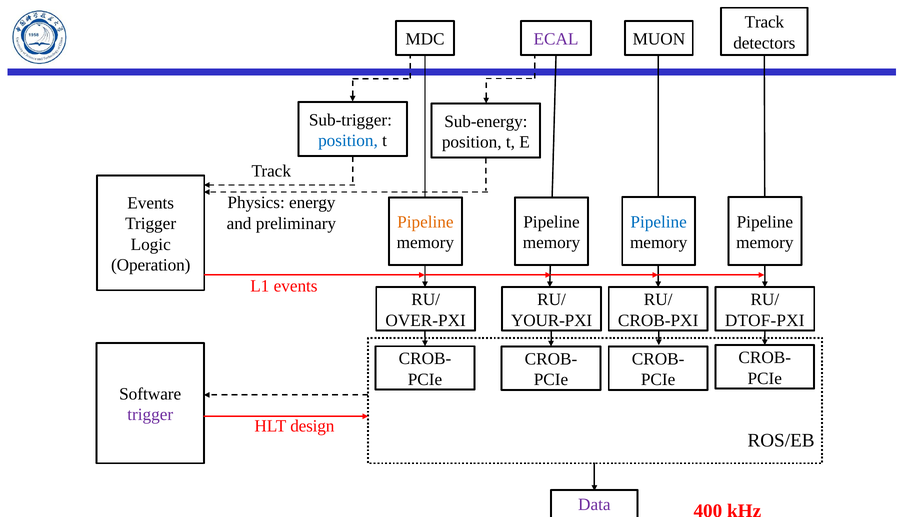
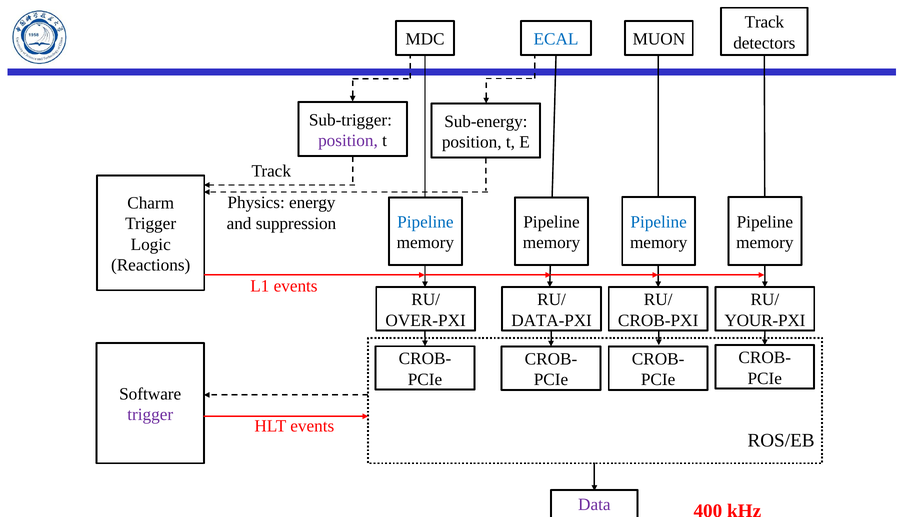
ECAL colour: purple -> blue
position at (348, 141) colour: blue -> purple
Events at (151, 203): Events -> Charm
Pipeline at (425, 222) colour: orange -> blue
preliminary: preliminary -> suppression
Operation: Operation -> Reactions
YOUR-PXI: YOUR-PXI -> DATA-PXI
DTOF-PXI: DTOF-PXI -> YOUR-PXI
HLT design: design -> events
